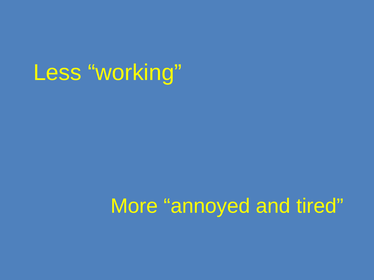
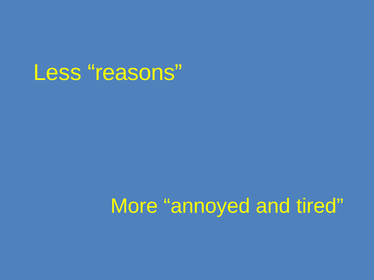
working: working -> reasons
